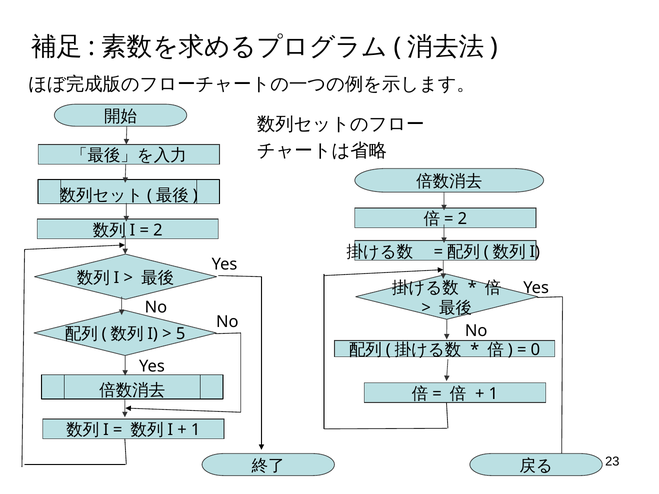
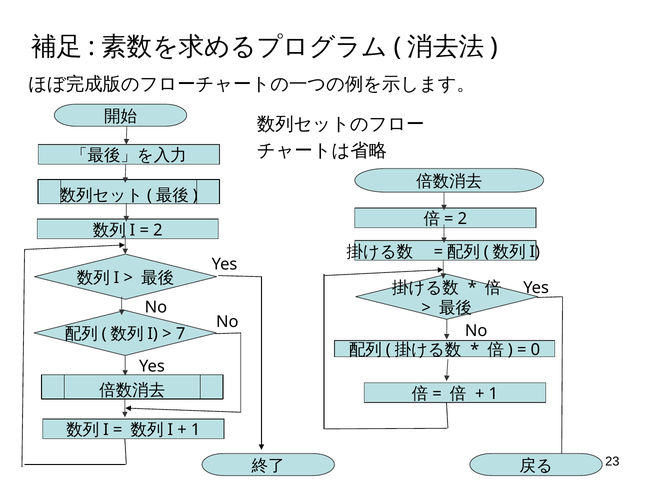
5: 5 -> 7
